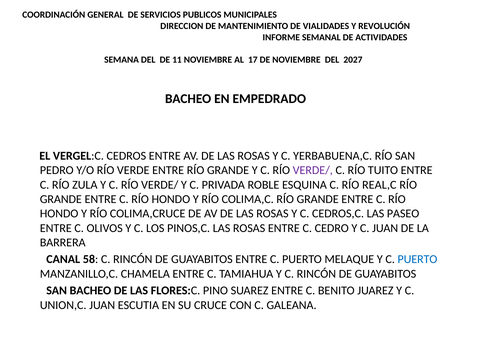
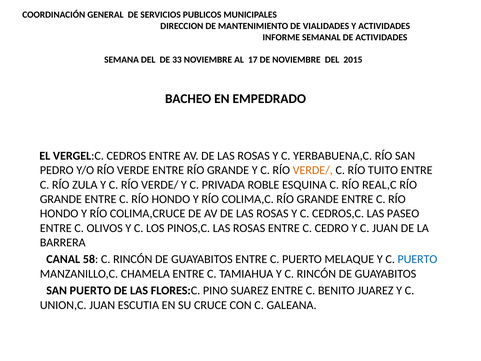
Y REVOLUCIÓN: REVOLUCIÓN -> ACTIVIDADES
11: 11 -> 33
2027: 2027 -> 2015
VERDE/ at (313, 170) colour: purple -> orange
SAN BACHEO: BACHEO -> PUERTO
